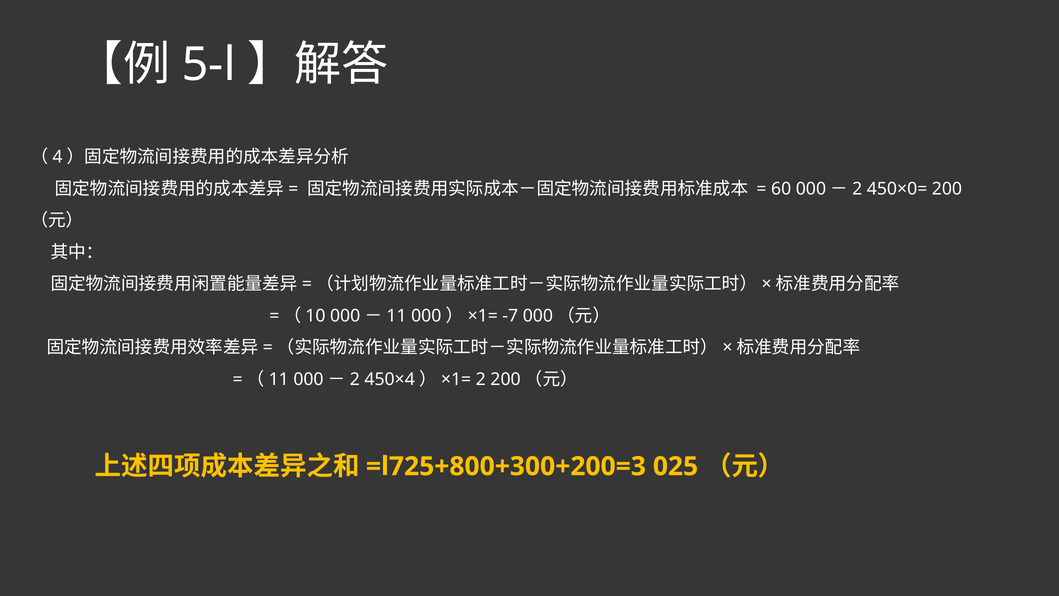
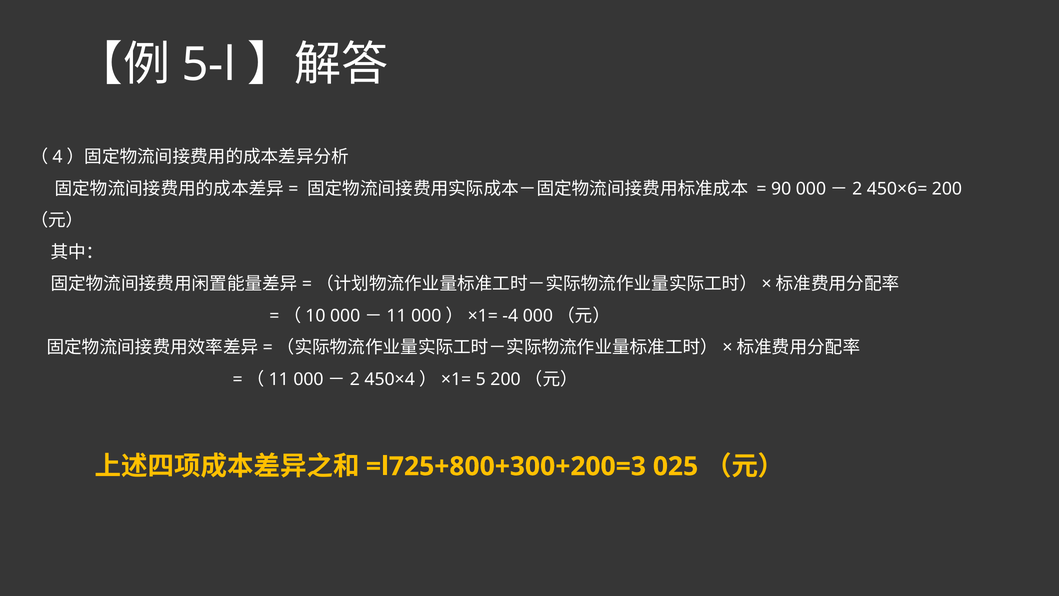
60: 60 -> 90
450×0=: 450×0= -> 450×6=
-7: -7 -> -4
2: 2 -> 5
